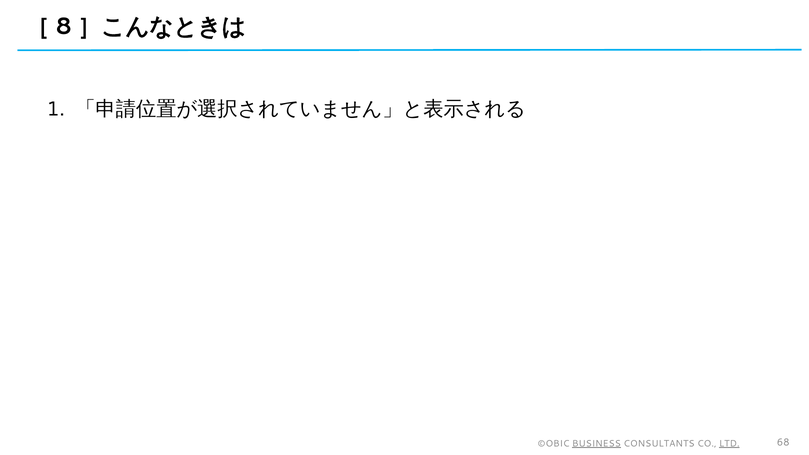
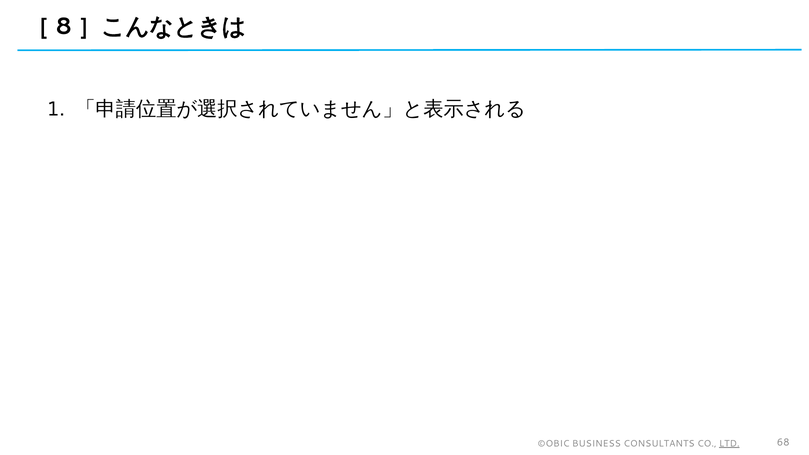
BUSINESS underline: present -> none
